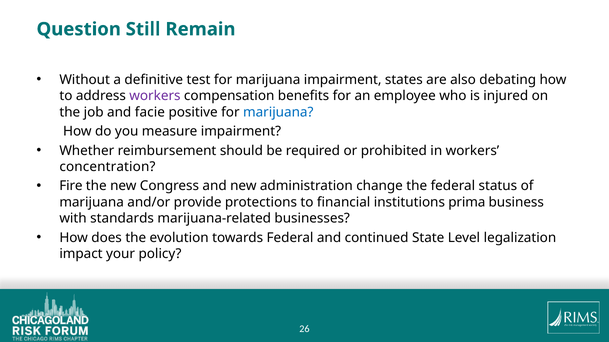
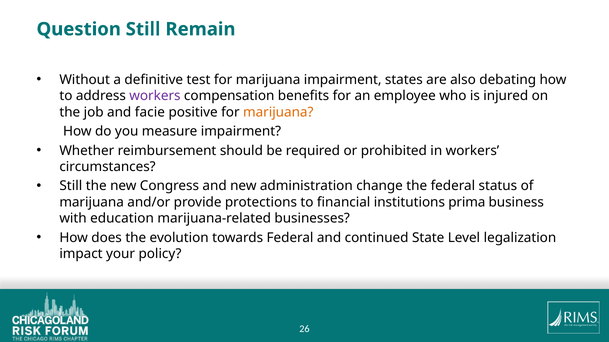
marijuana at (278, 112) colour: blue -> orange
concentration: concentration -> circumstances
Fire at (71, 186): Fire -> Still
standards: standards -> education
